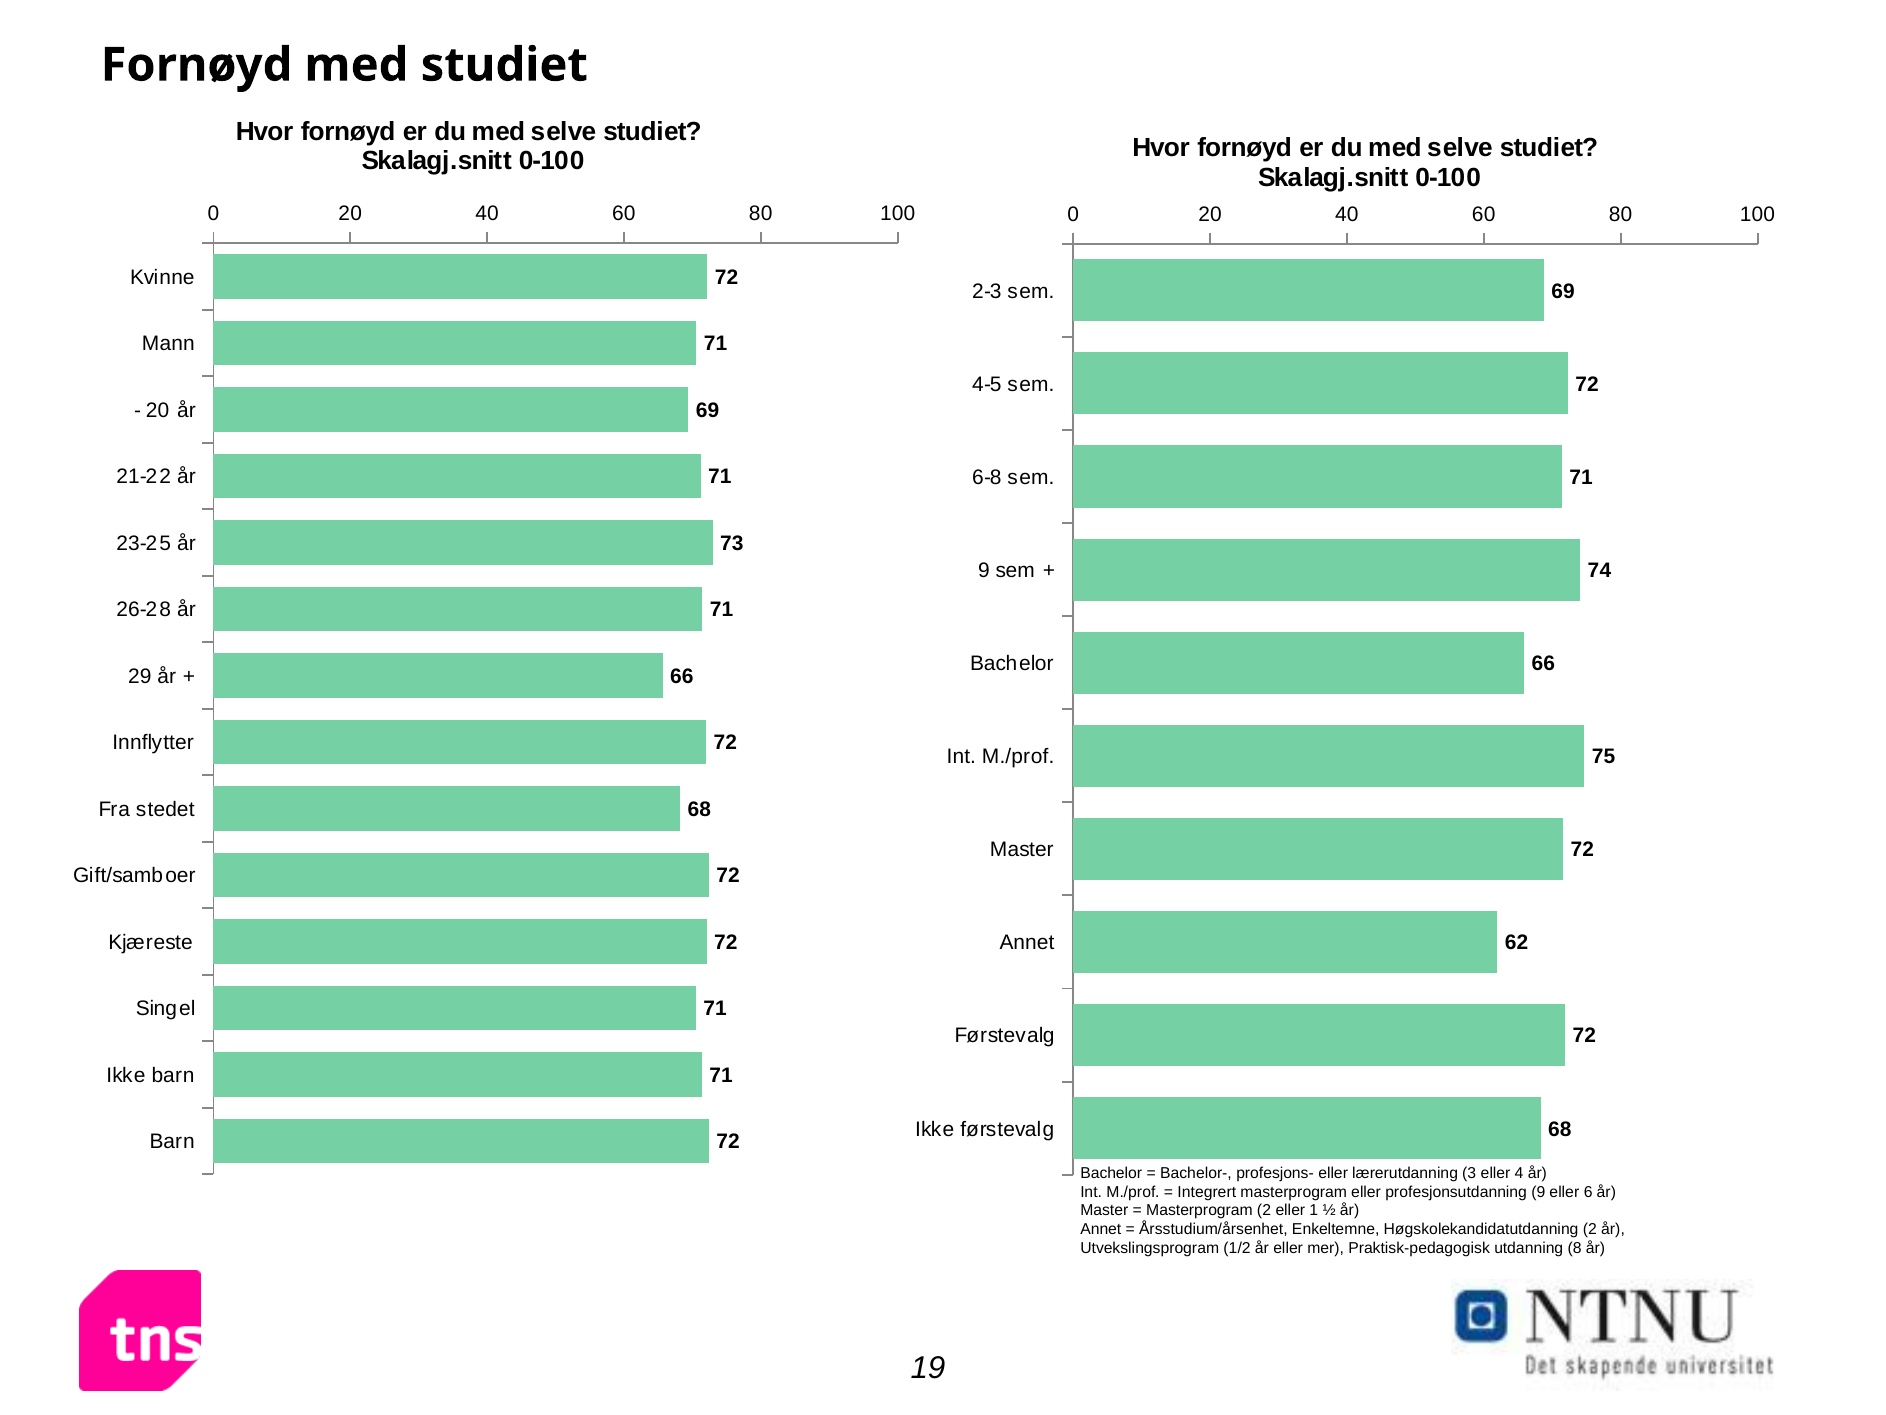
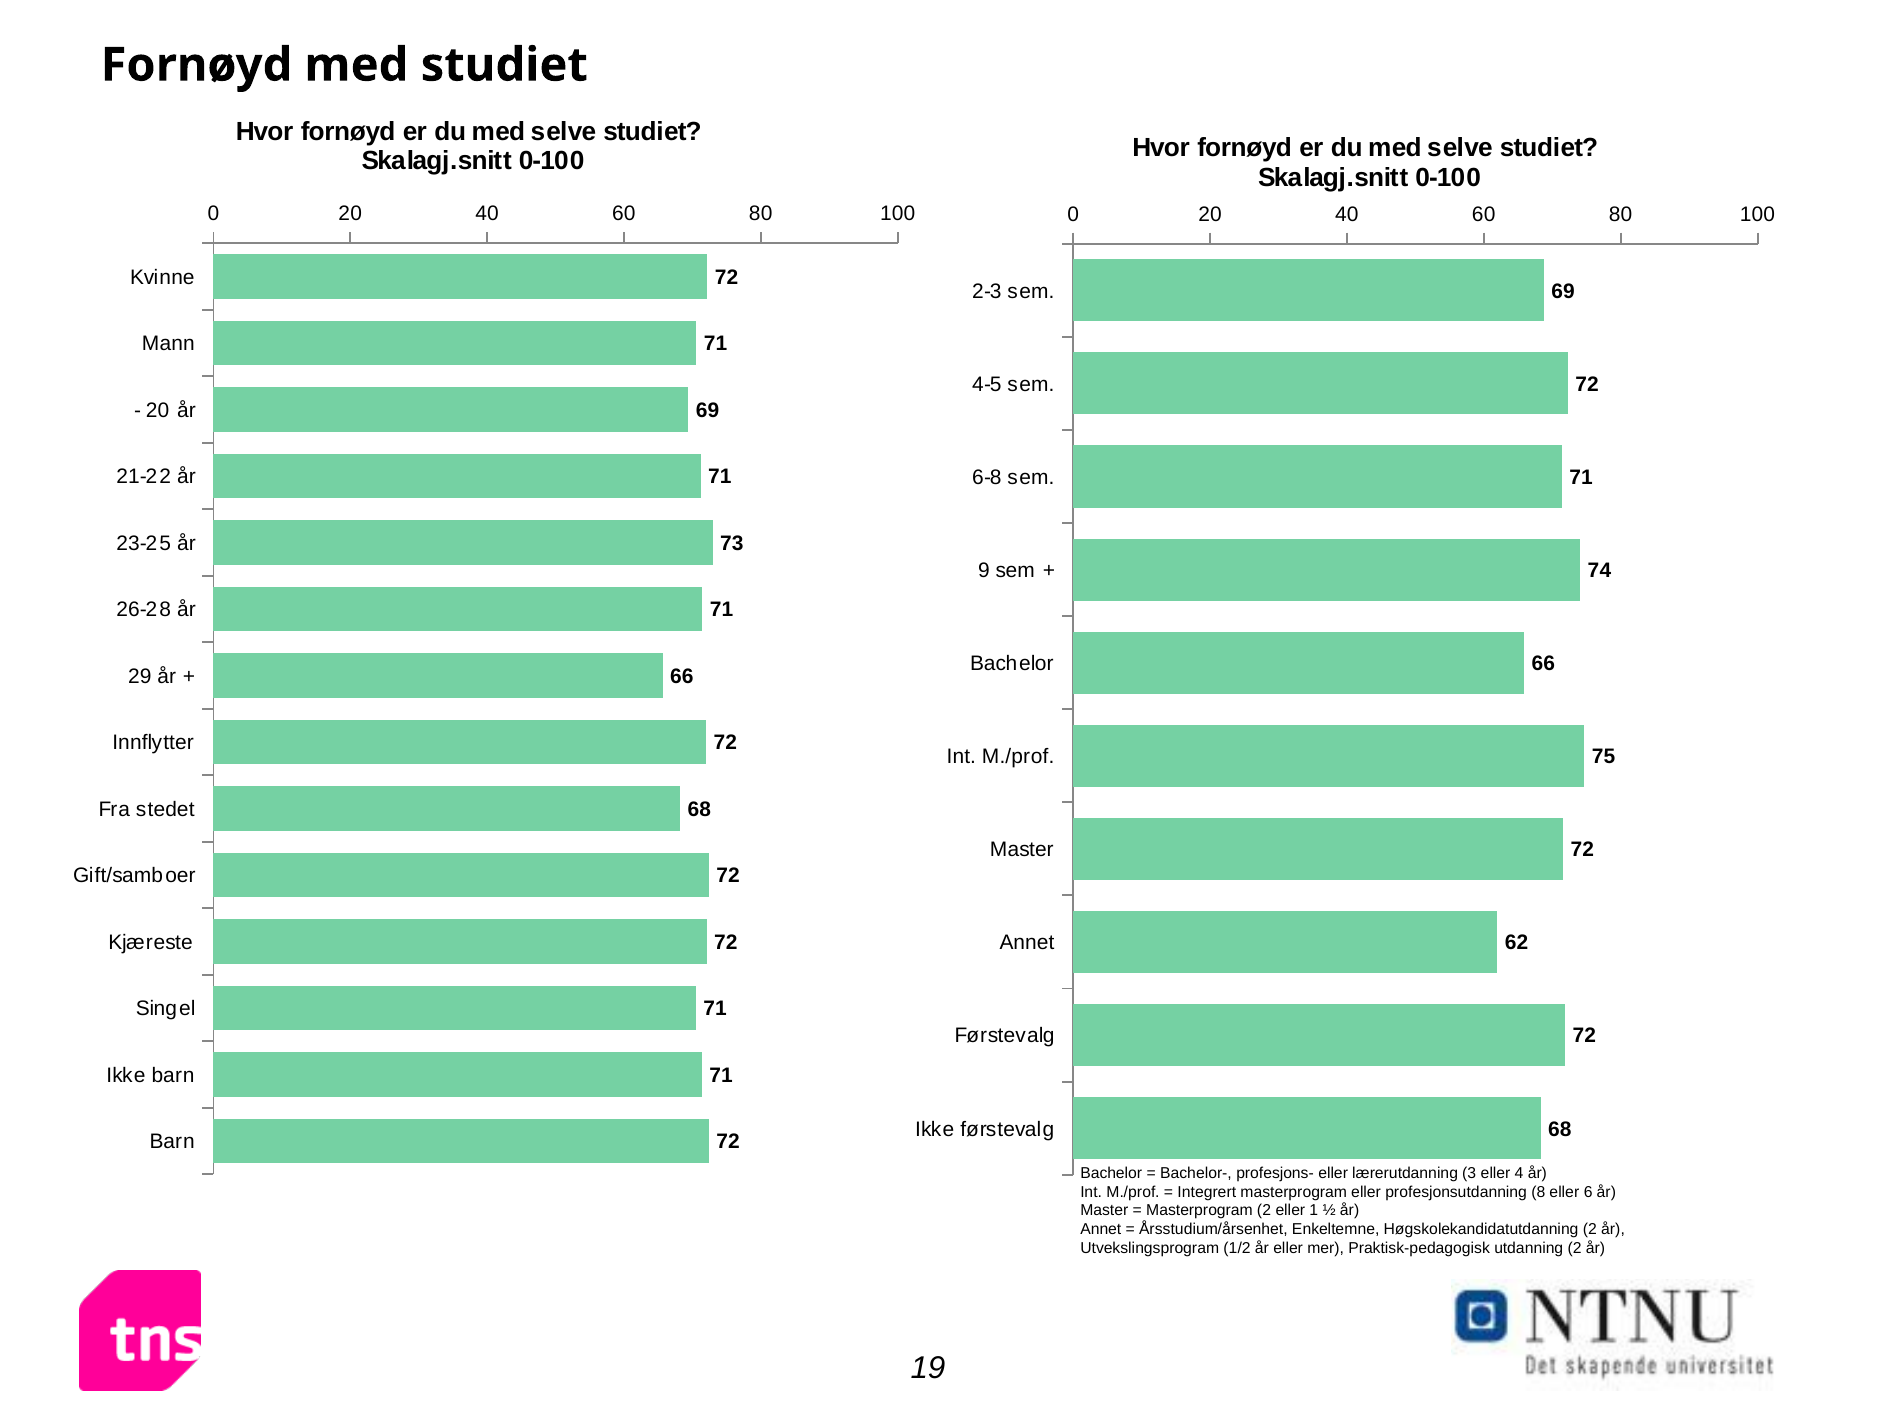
profesjonsutdanning 9: 9 -> 8
utdanning 8: 8 -> 2
